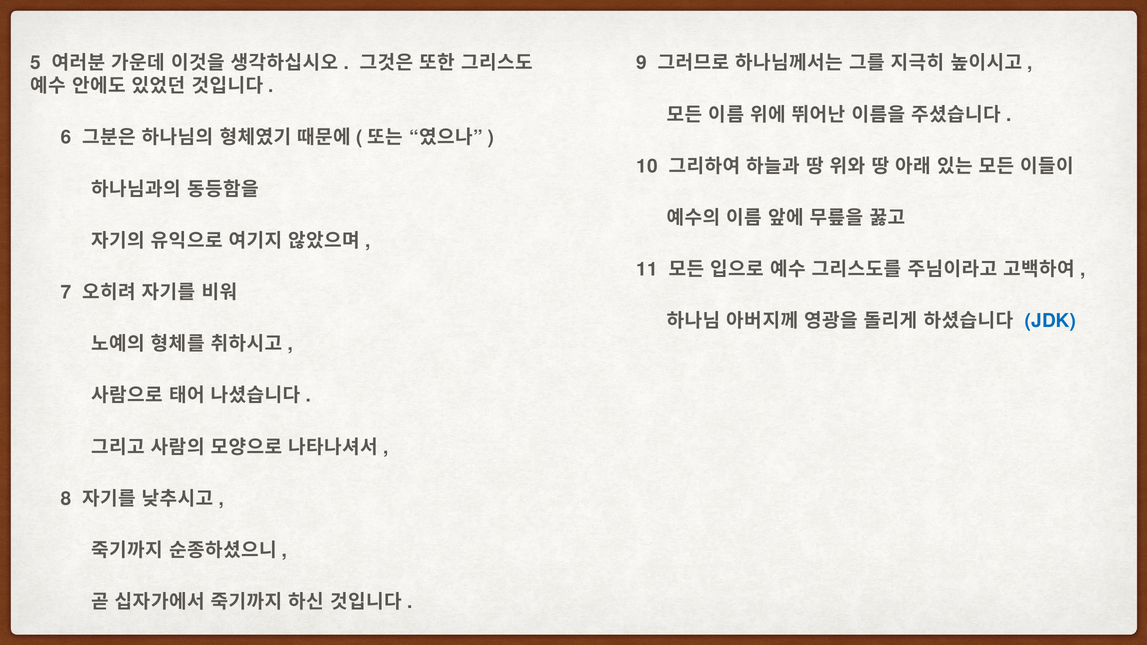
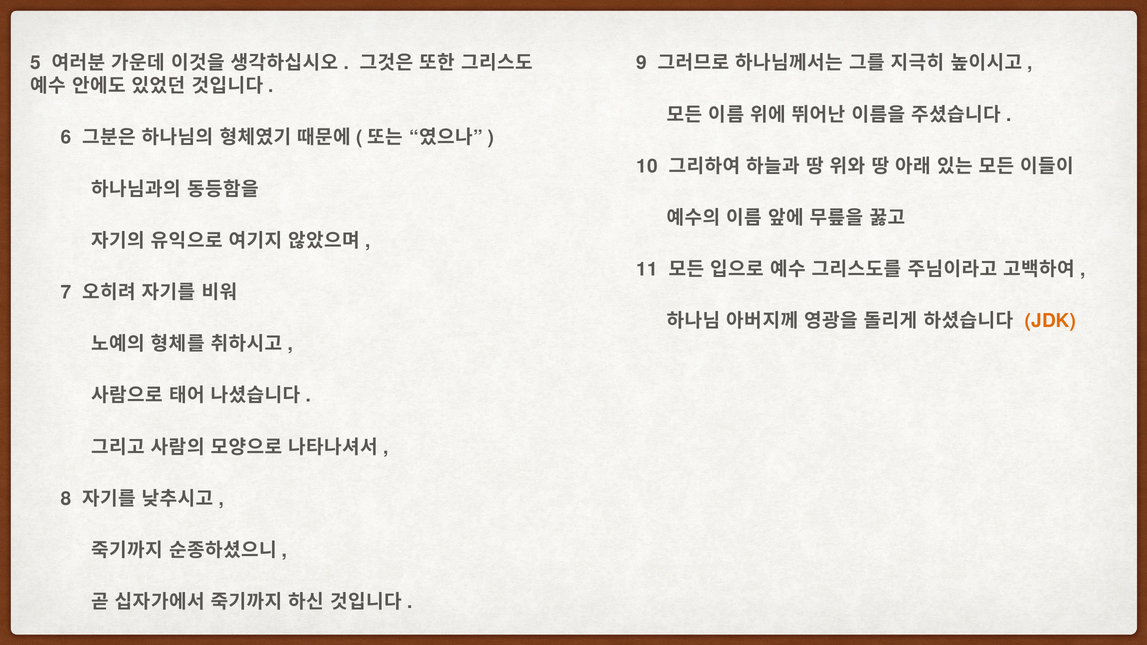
JDK colour: blue -> orange
